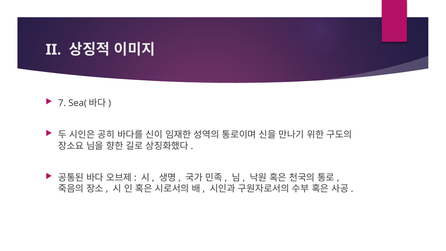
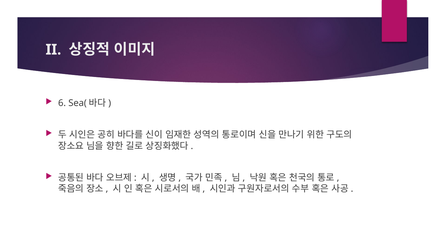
7: 7 -> 6
